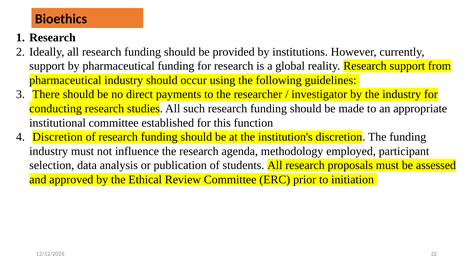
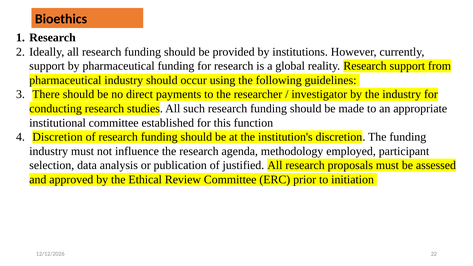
students: students -> justified
